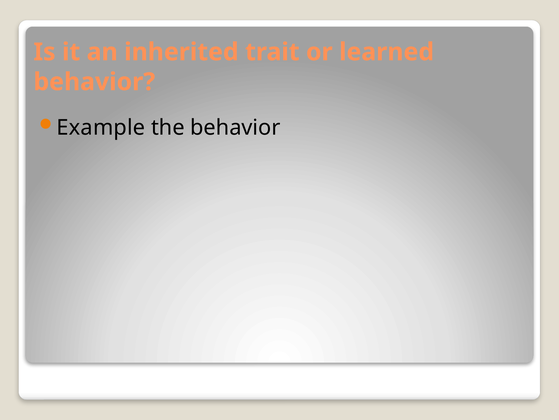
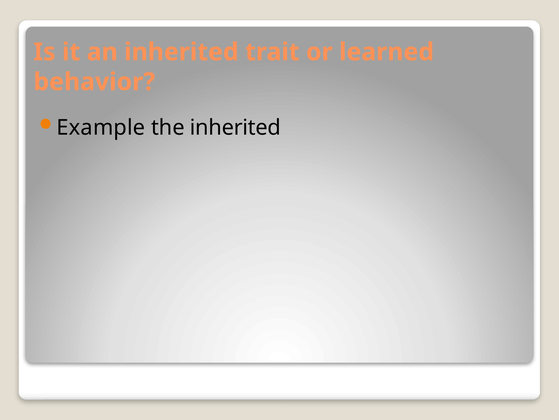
the behavior: behavior -> inherited
